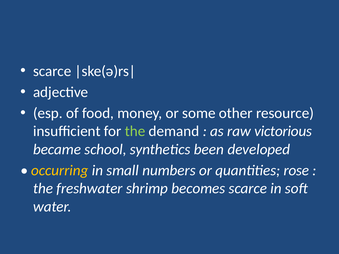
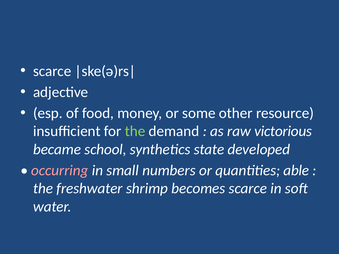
been: been -> state
occurring colour: yellow -> pink
rose: rose -> able
